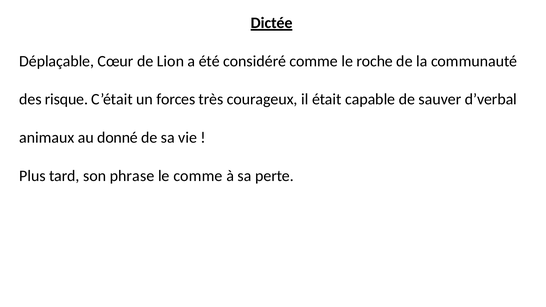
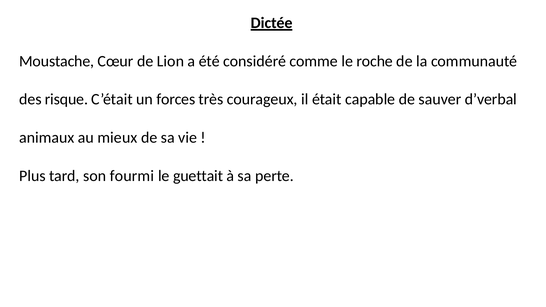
Déplaçable: Déplaçable -> Moustache
donné: donné -> mieux
phrase: phrase -> fourmi
le comme: comme -> guettait
